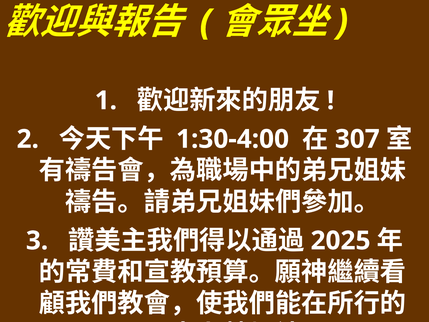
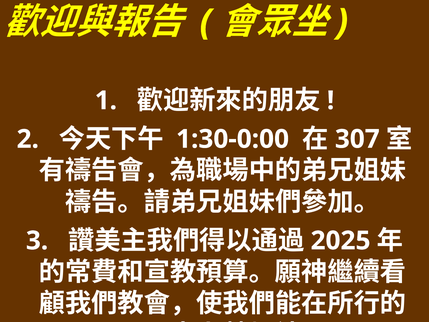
1:30-4:00: 1:30-4:00 -> 1:30-0:00
